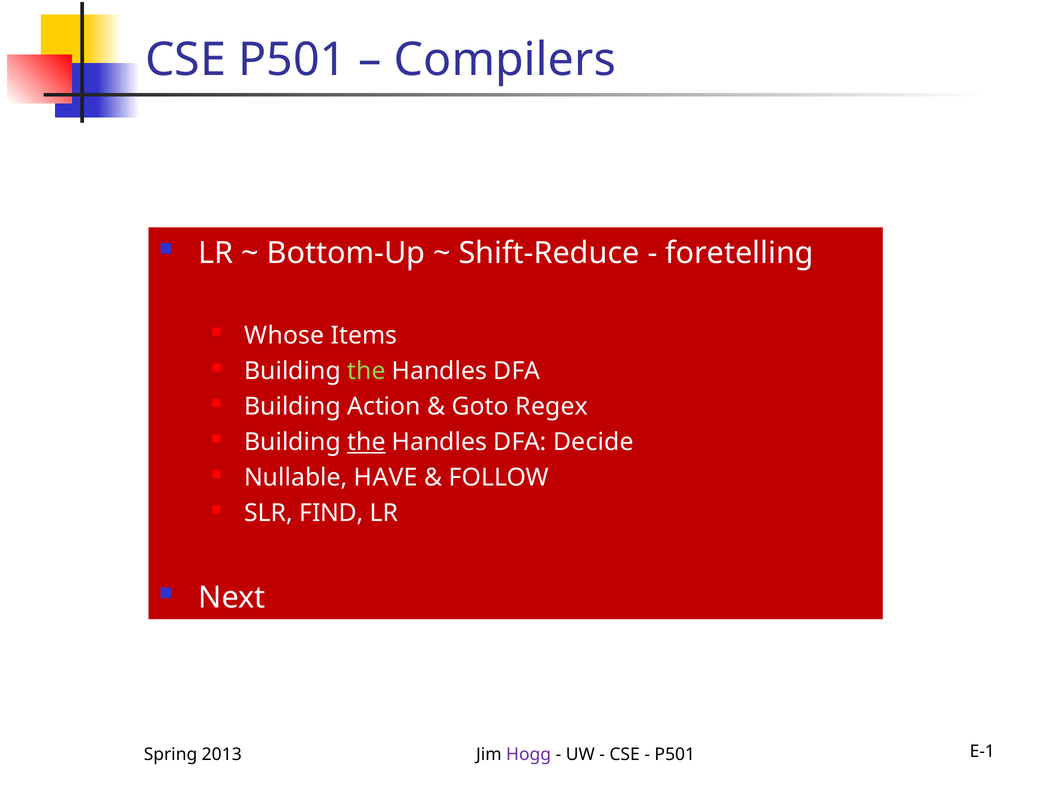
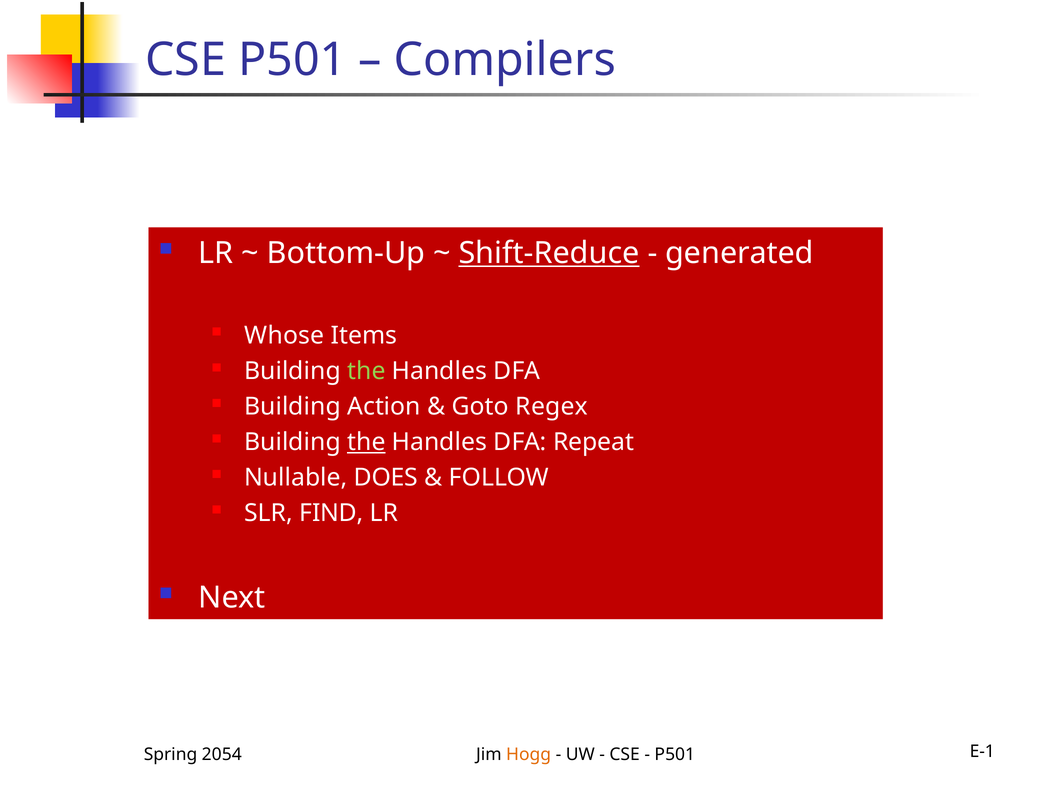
Shift-Reduce underline: none -> present
foretelling: foretelling -> generated
Decide: Decide -> Repeat
HAVE: HAVE -> DOES
2013: 2013 -> 2054
Hogg colour: purple -> orange
